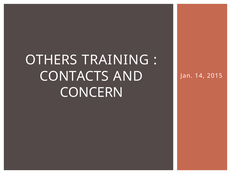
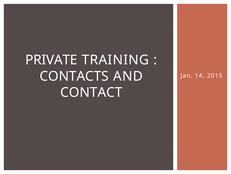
OTHERS: OTHERS -> PRIVATE
CONCERN: CONCERN -> CONTACT
